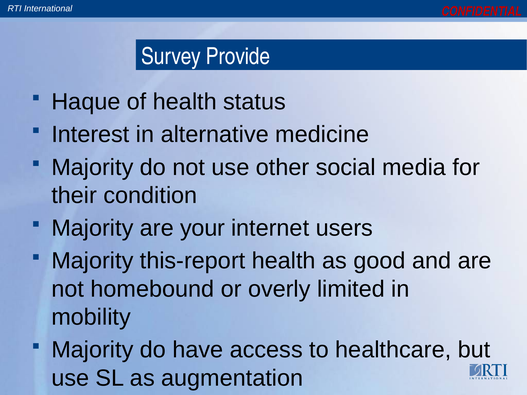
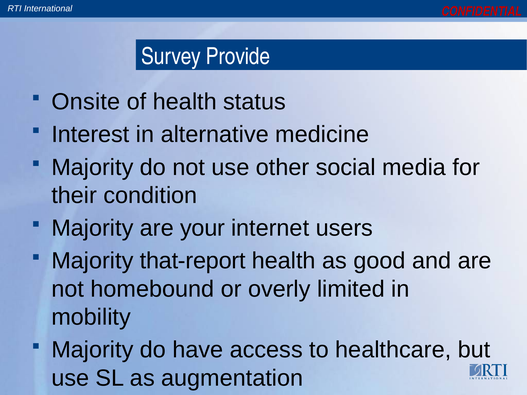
Haque: Haque -> Onsite
this-report: this-report -> that-report
